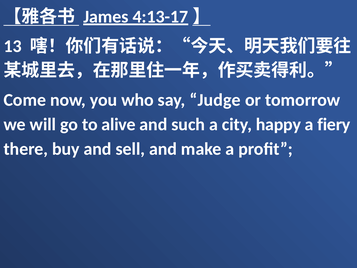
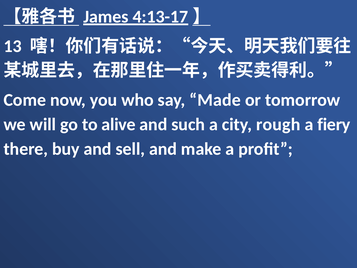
Judge: Judge -> Made
happy: happy -> rough
